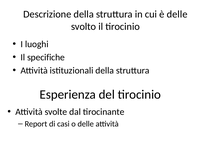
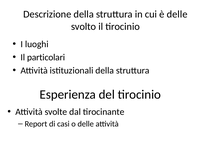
specifiche: specifiche -> particolari
